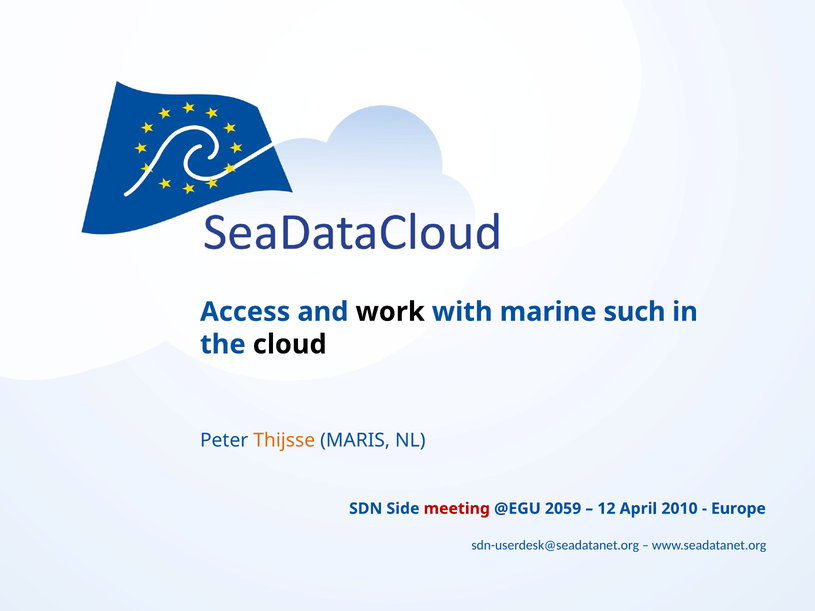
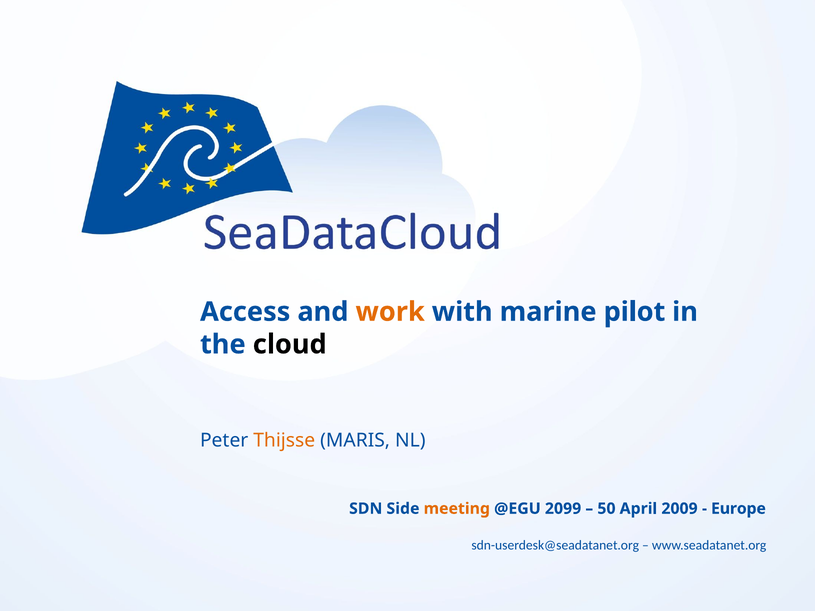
work colour: black -> orange
such: such -> pilot
meeting colour: red -> orange
2059: 2059 -> 2099
12: 12 -> 50
2010: 2010 -> 2009
